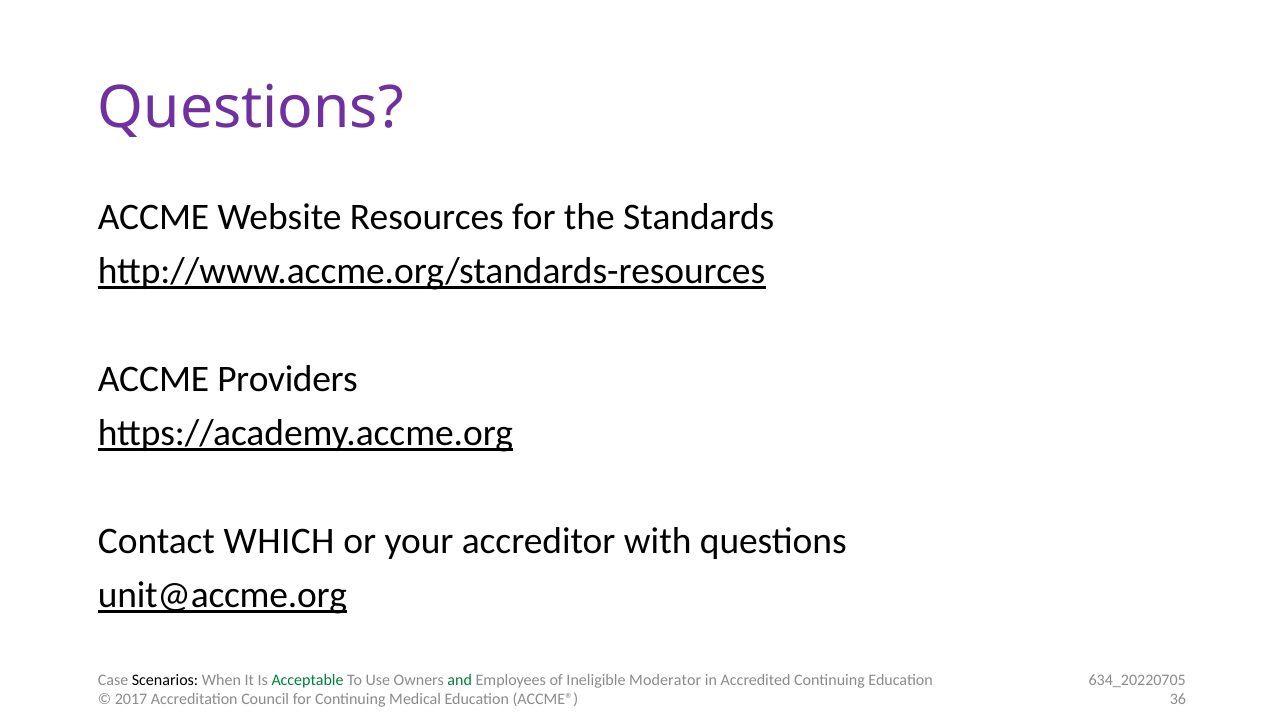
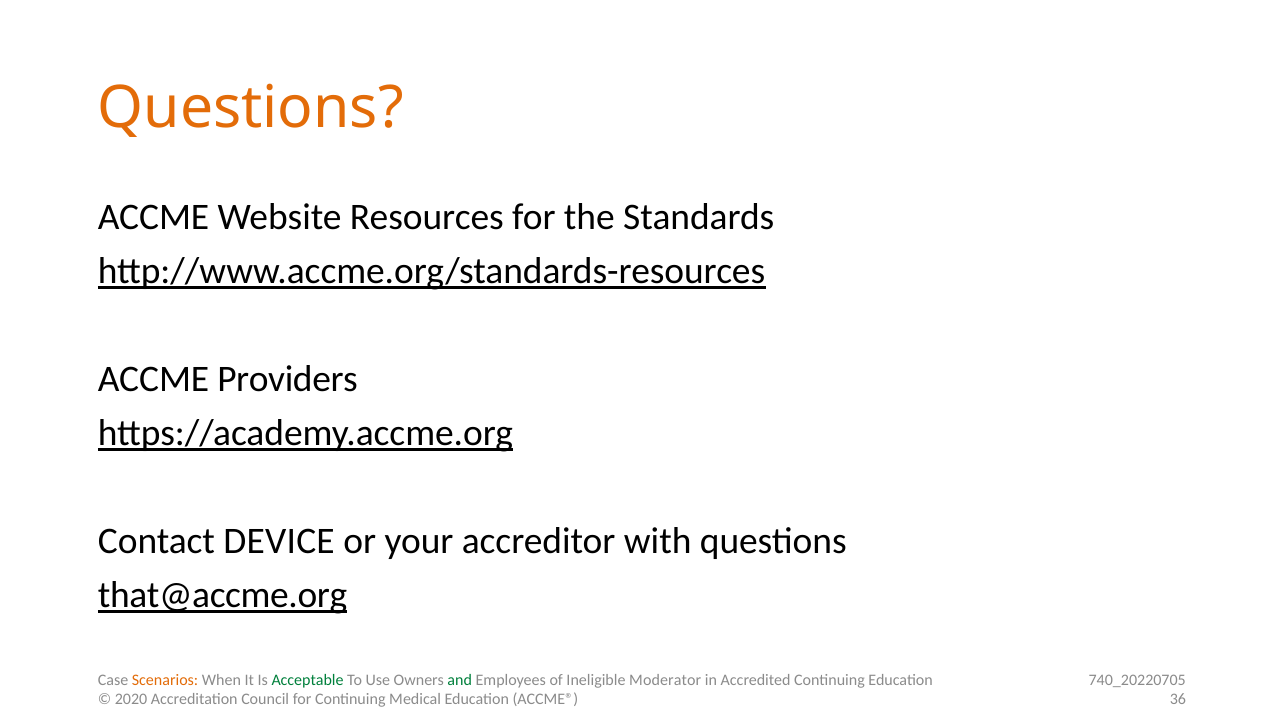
Questions at (251, 108) colour: purple -> orange
WHICH: WHICH -> DEVICE
unit@accme.org: unit@accme.org -> that@accme.org
634_20220705: 634_20220705 -> 740_20220705
Scenarios colour: black -> orange
2017: 2017 -> 2020
